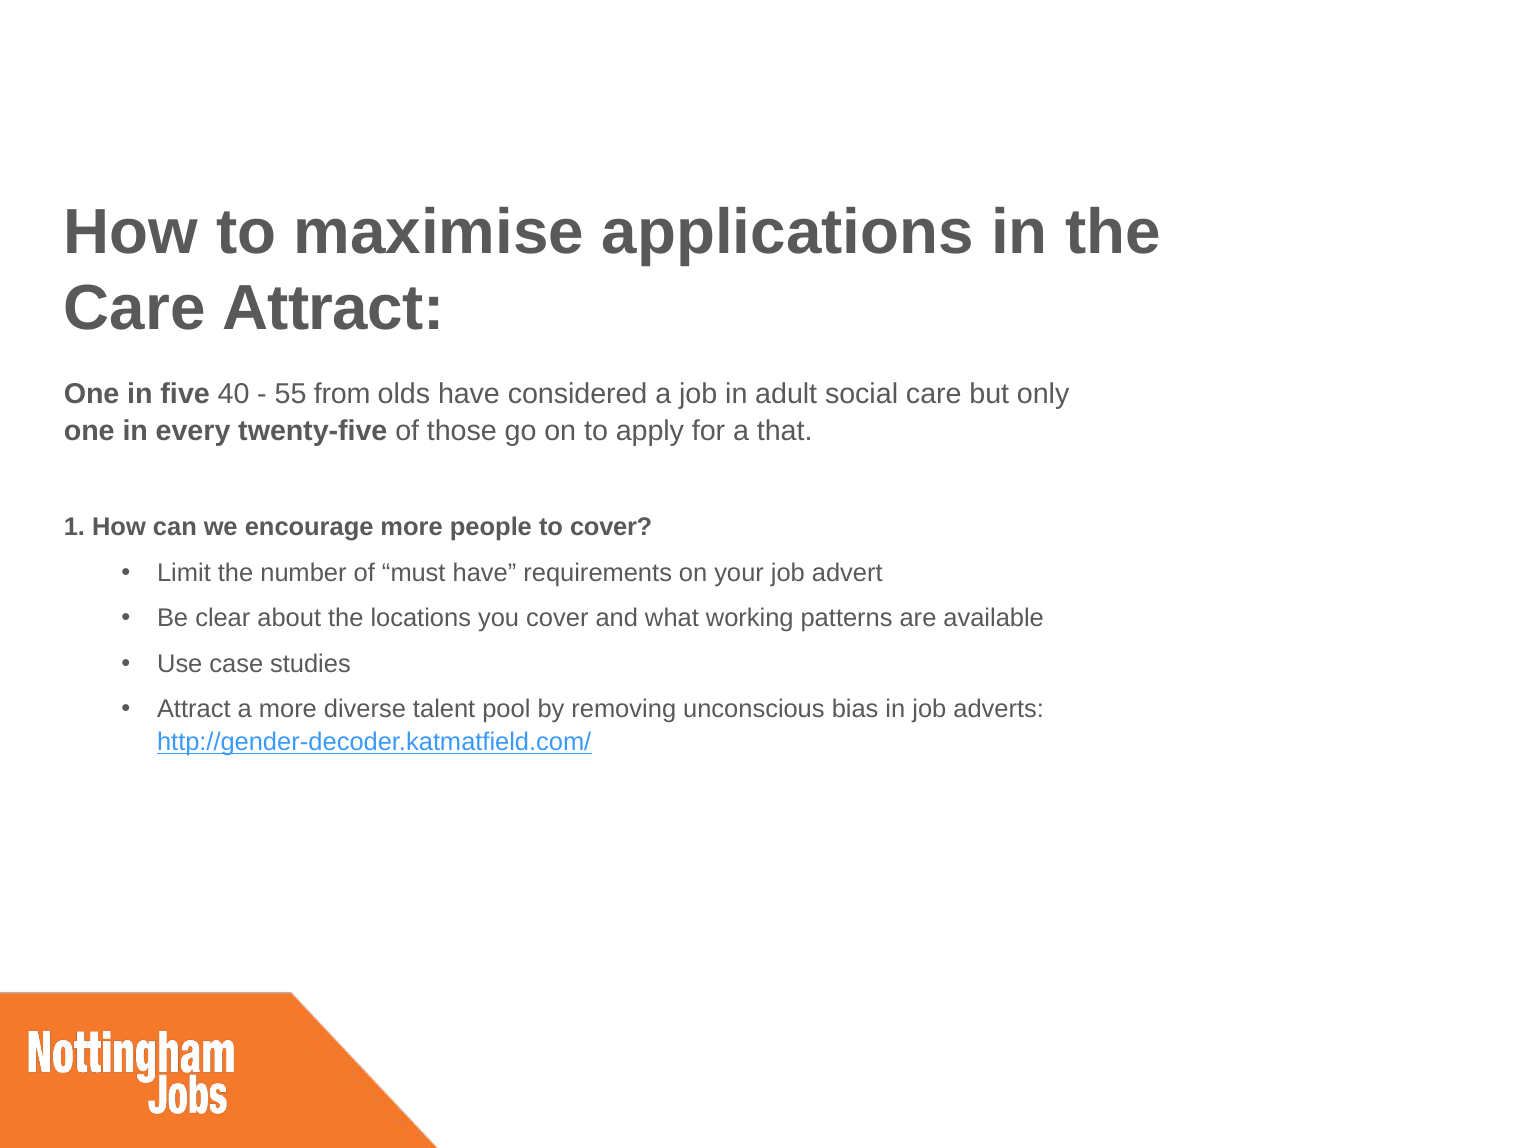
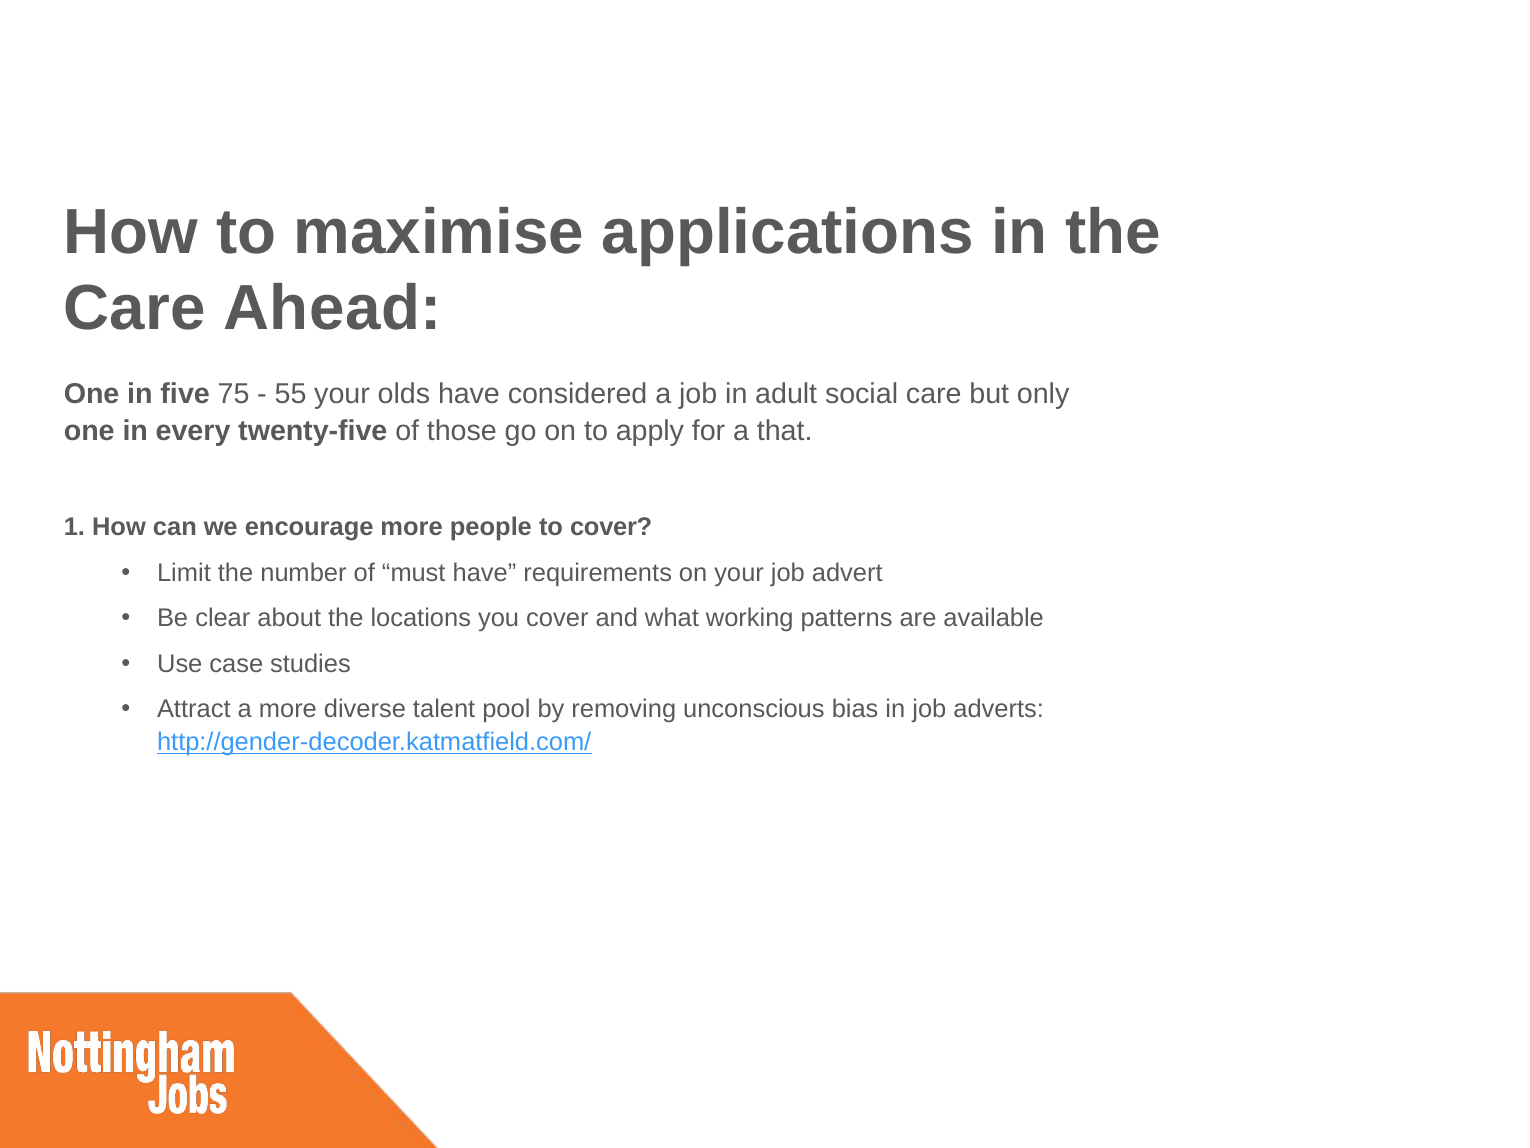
Care Attract: Attract -> Ahead
40: 40 -> 75
55 from: from -> your
